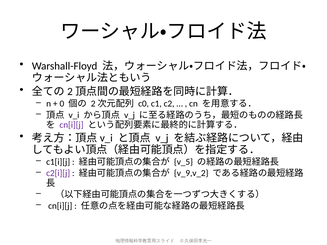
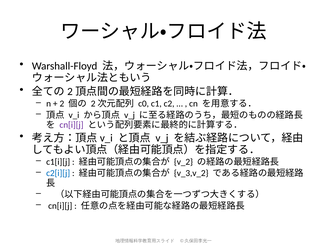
0: 0 -> 2
v_5: v_5 -> v_2
c2[i][j colour: purple -> blue
v_9,v_2: v_9,v_2 -> v_3,v_2
